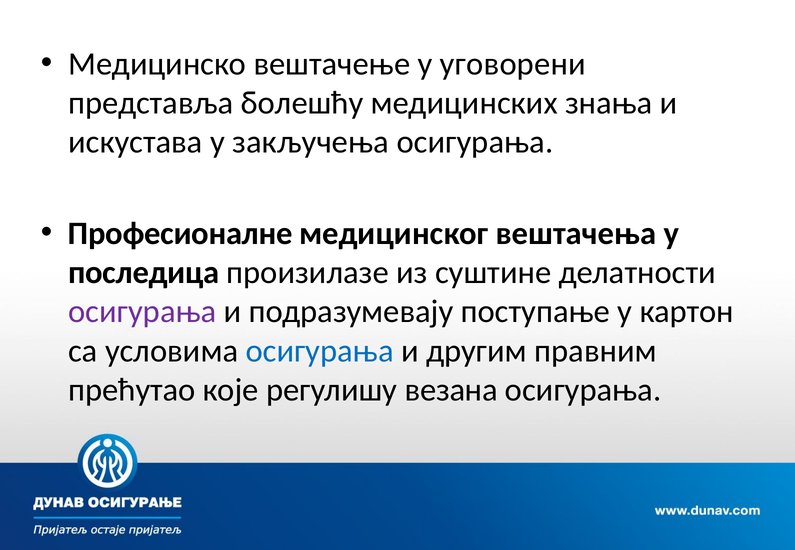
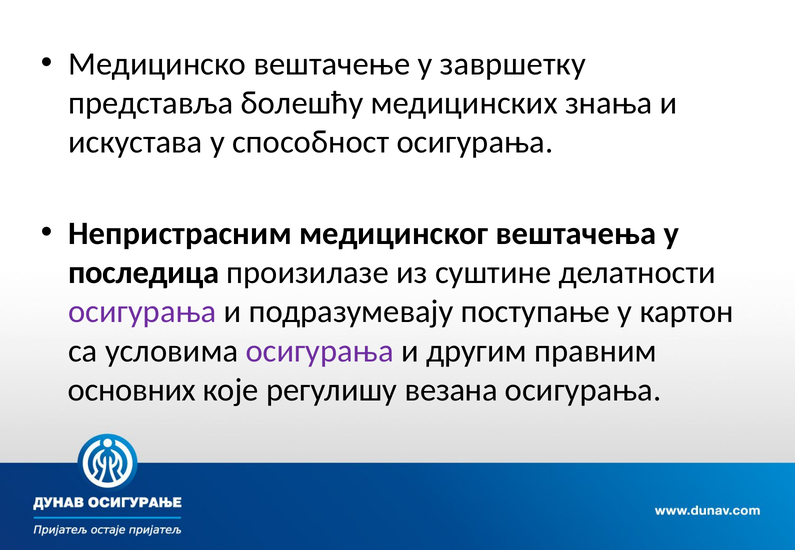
уговорени: уговорени -> завршетку
закључења: закључења -> способност
Професионалне: Професионалне -> Непристрасним
осигурања at (320, 351) colour: blue -> purple
прећутао: прећутао -> основних
